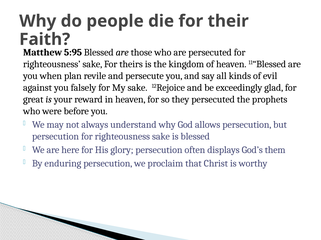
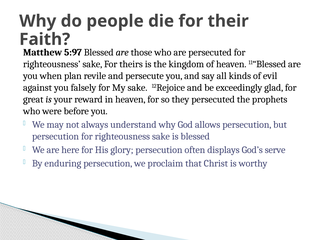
5:95: 5:95 -> 5:97
them: them -> serve
